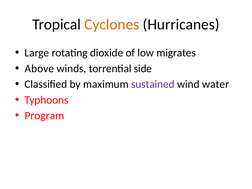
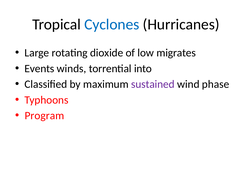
Cyclones colour: orange -> blue
Above: Above -> Events
side: side -> into
water: water -> phase
